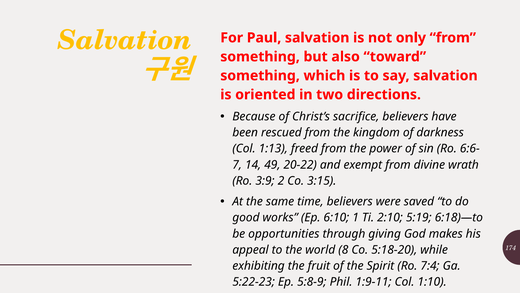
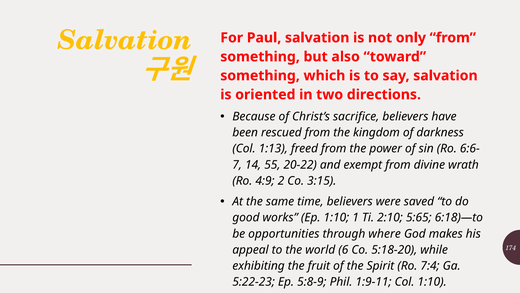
49: 49 -> 55
3:9: 3:9 -> 4:9
Ep 6:10: 6:10 -> 1:10
5:19: 5:19 -> 5:65
giving: giving -> where
8: 8 -> 6
